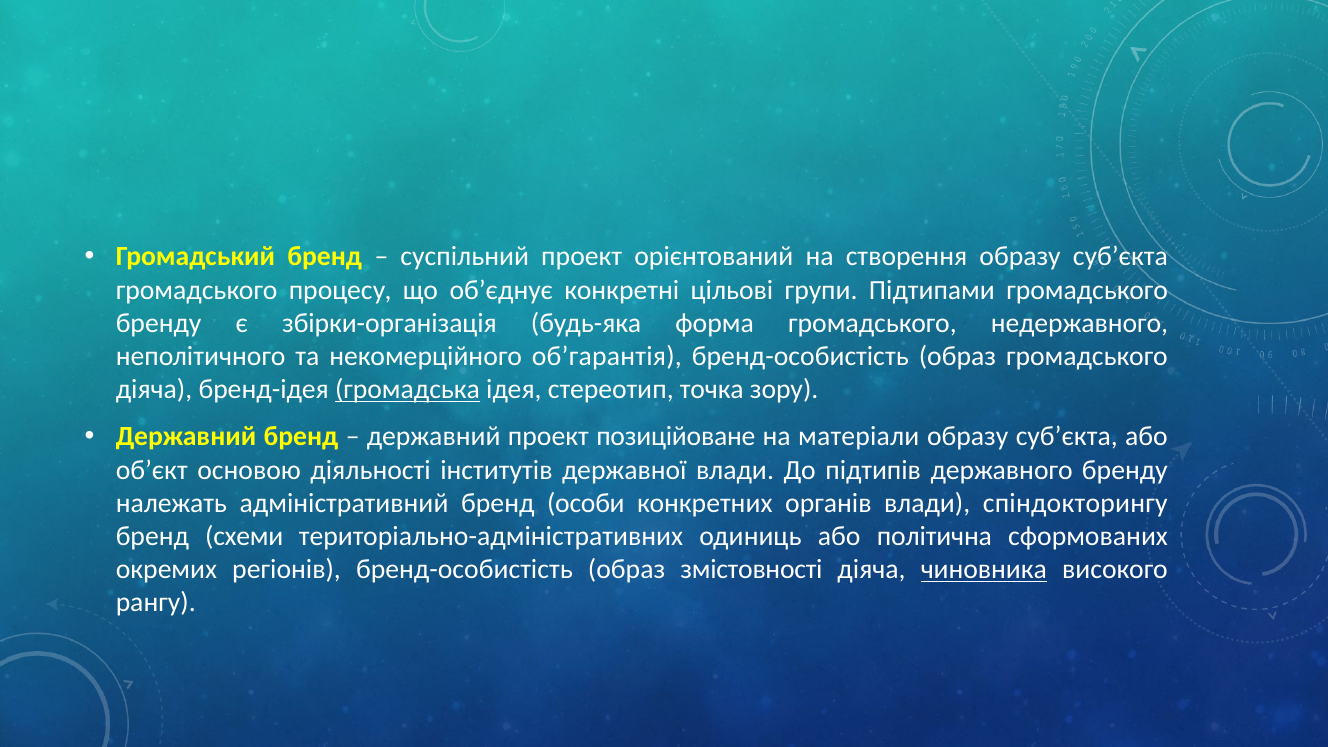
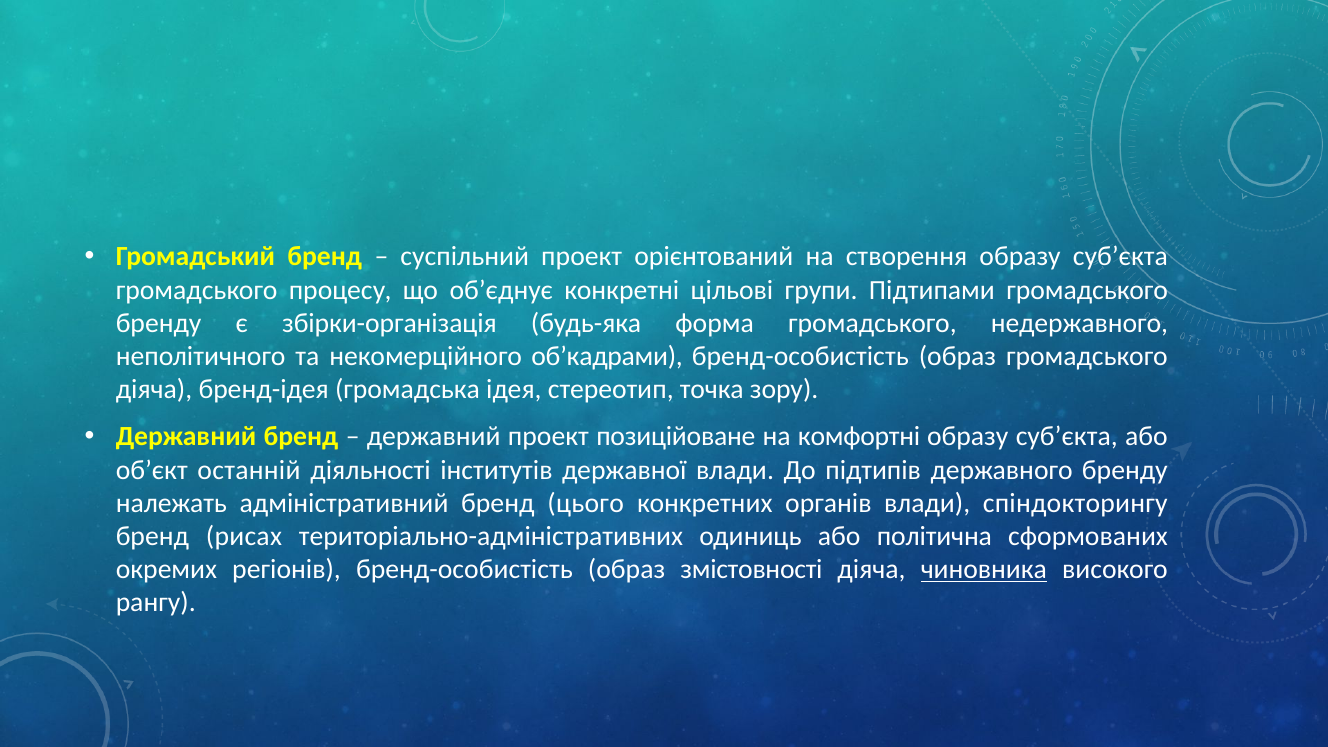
об’гарантія: об’гарантія -> об’кадрами
громадська underline: present -> none
матеріали: матеріали -> комфортні
основою: основою -> останній
особи: особи -> цього
схеми: схеми -> рисах
